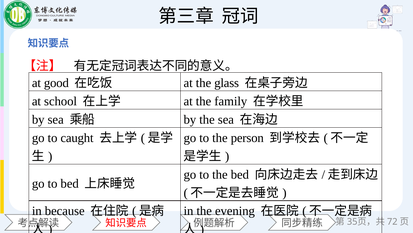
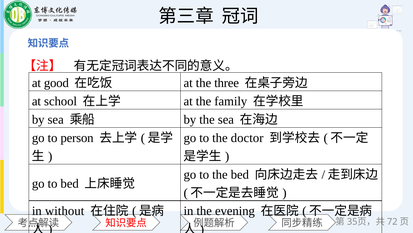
glass: glass -> three
caught: caught -> person
person: person -> doctor
because: because -> without
